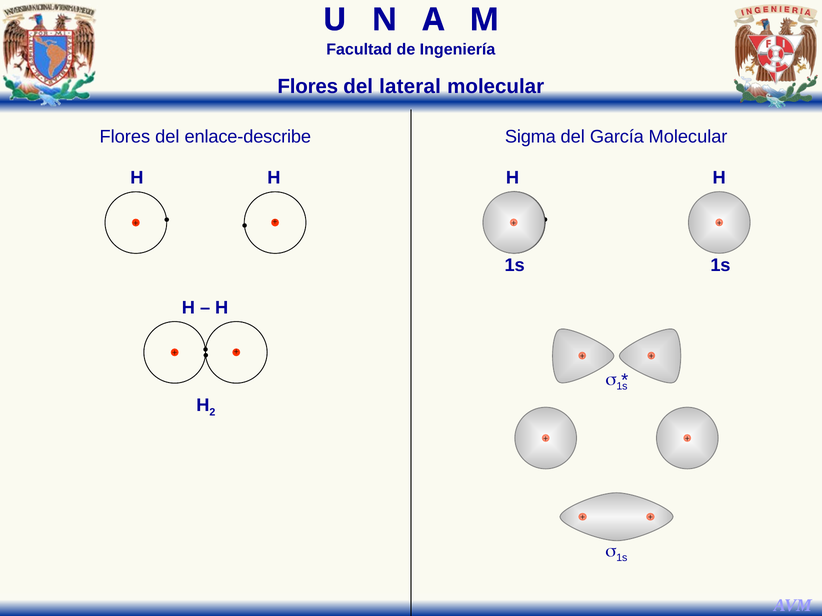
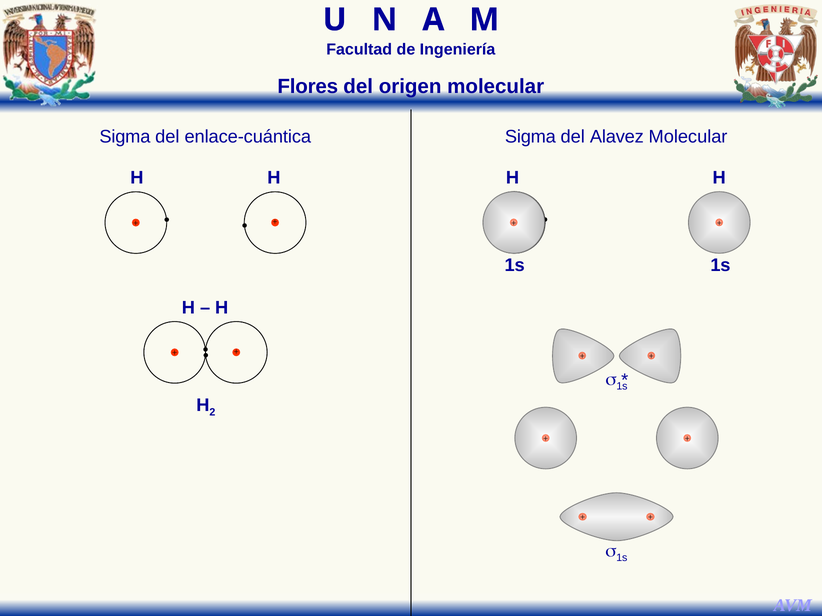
lateral: lateral -> origen
Flores at (125, 137): Flores -> Sigma
enlace-describe: enlace-describe -> enlace-cuántica
García: García -> Alavez
